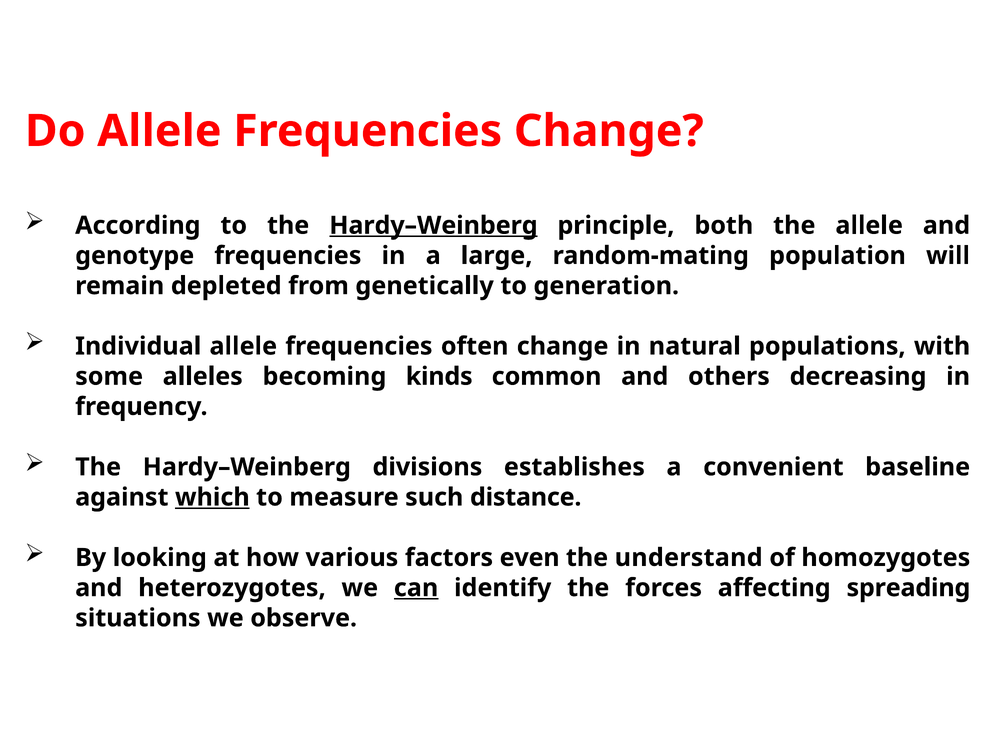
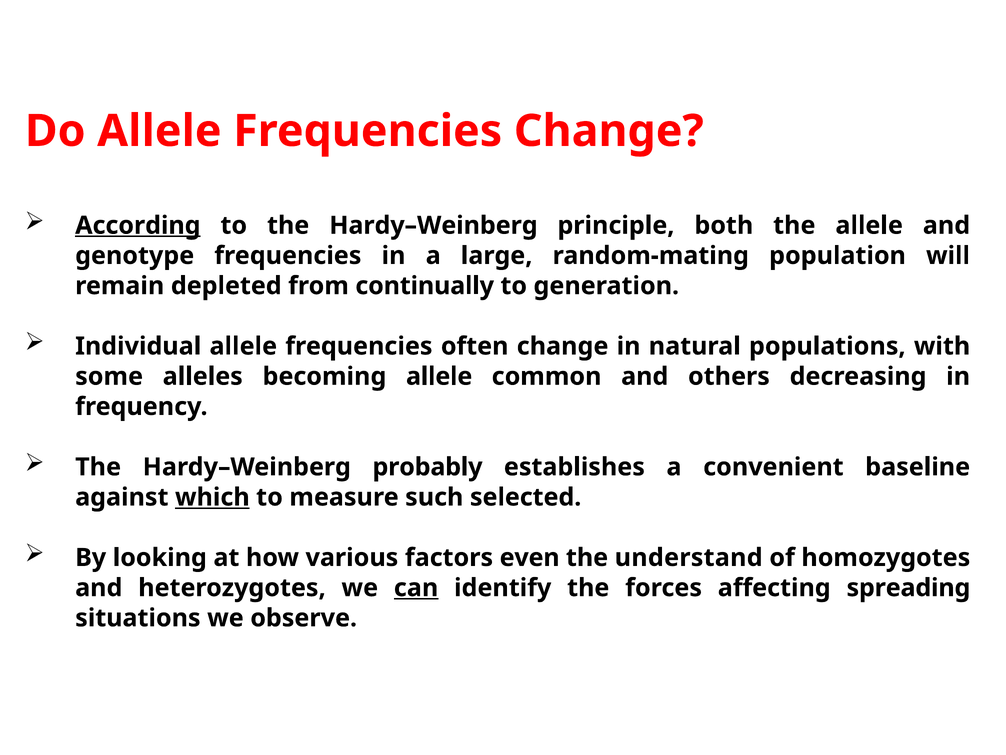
According underline: none -> present
Hardy–Weinberg at (433, 225) underline: present -> none
genetically: genetically -> continually
becoming kinds: kinds -> allele
divisions: divisions -> probably
distance: distance -> selected
